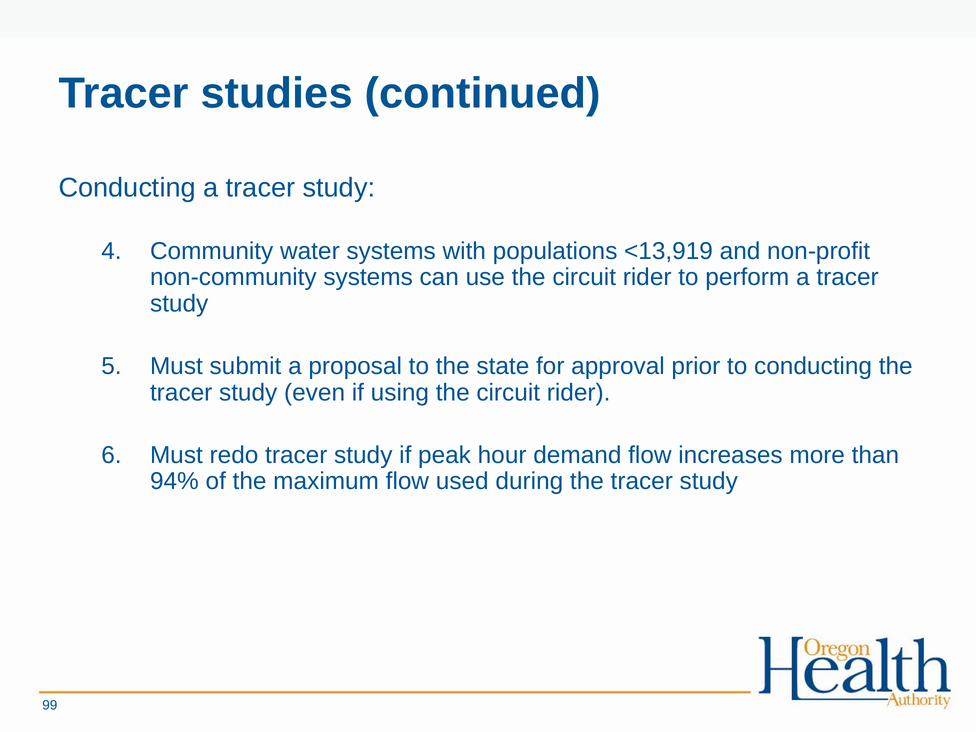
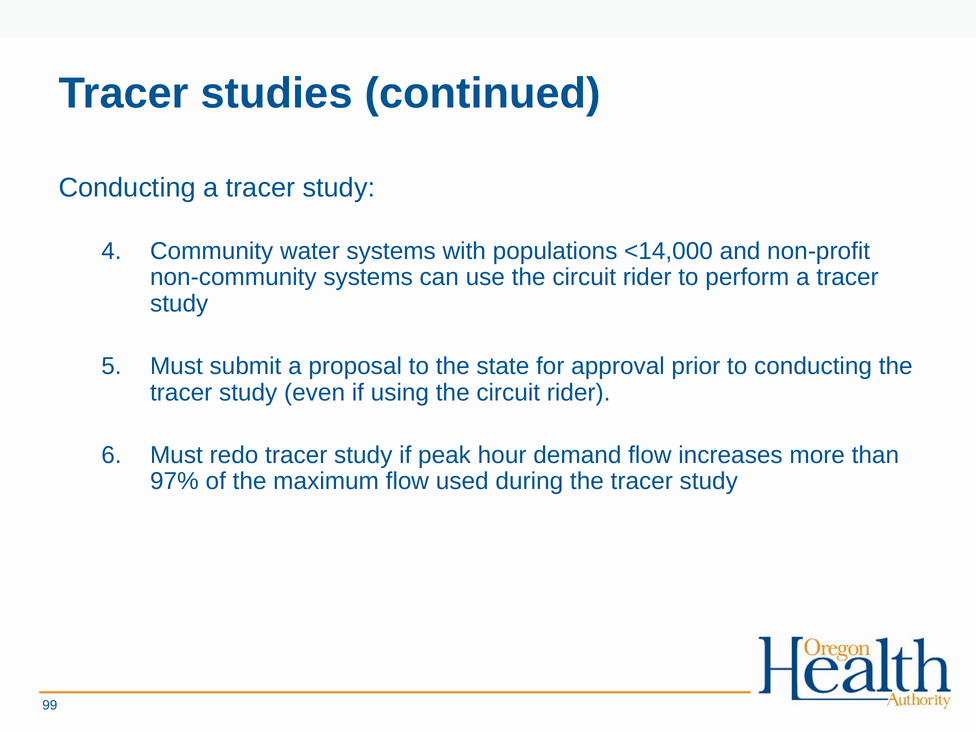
<13,919: <13,919 -> <14,000
94%: 94% -> 97%
